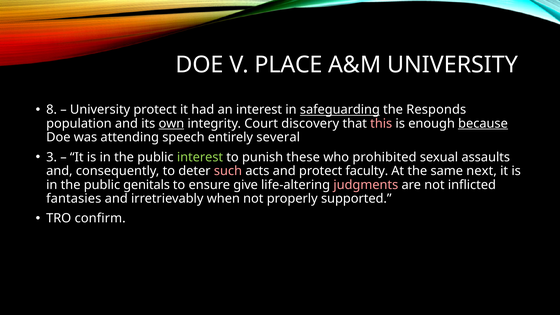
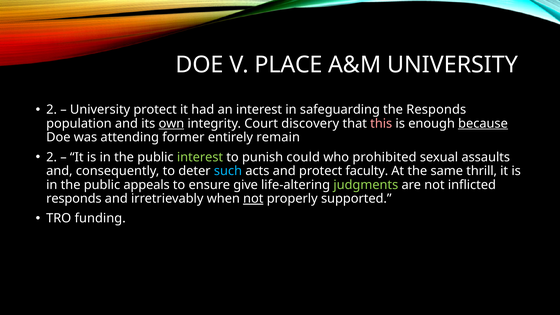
8 at (52, 110): 8 -> 2
safeguarding underline: present -> none
speech: speech -> former
several: several -> remain
3 at (52, 157): 3 -> 2
these: these -> could
such colour: pink -> light blue
next: next -> thrill
genitals: genitals -> appeals
judgments colour: pink -> light green
fantasies at (74, 199): fantasies -> responds
not at (253, 199) underline: none -> present
confirm: confirm -> funding
